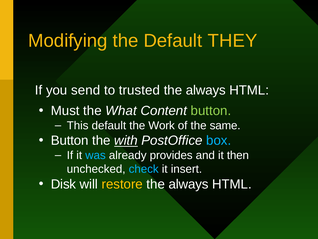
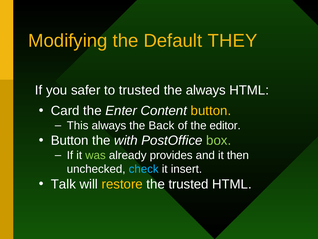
send: send -> safer
Must: Must -> Card
What: What -> Enter
button at (211, 111) colour: light green -> yellow
This default: default -> always
Work: Work -> Back
same: same -> editor
with underline: present -> none
box colour: light blue -> light green
was colour: light blue -> light green
Disk: Disk -> Talk
always at (189, 184): always -> trusted
